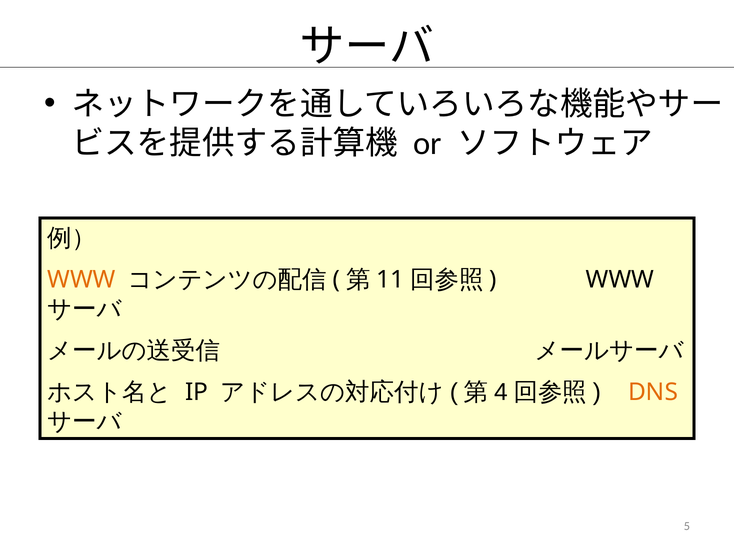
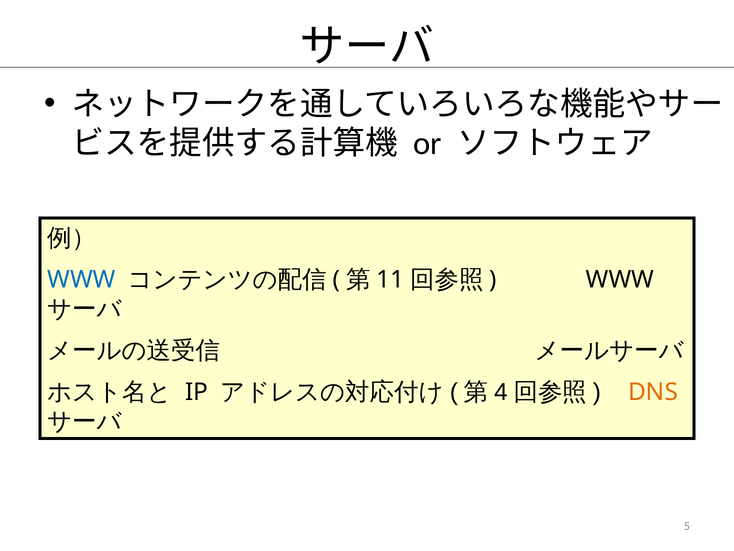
WWW at (81, 280) colour: orange -> blue
